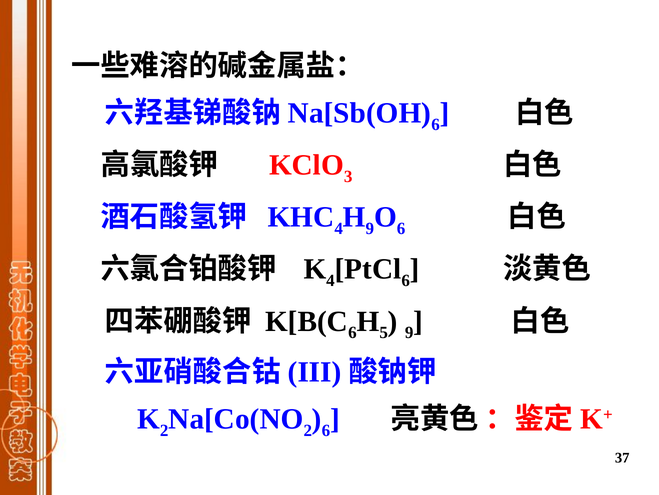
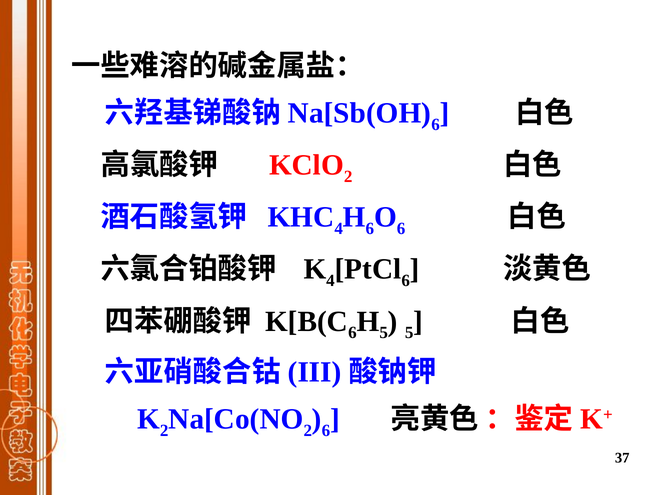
3 at (348, 176): 3 -> 2
9 at (370, 228): 9 -> 6
9 at (409, 332): 9 -> 5
